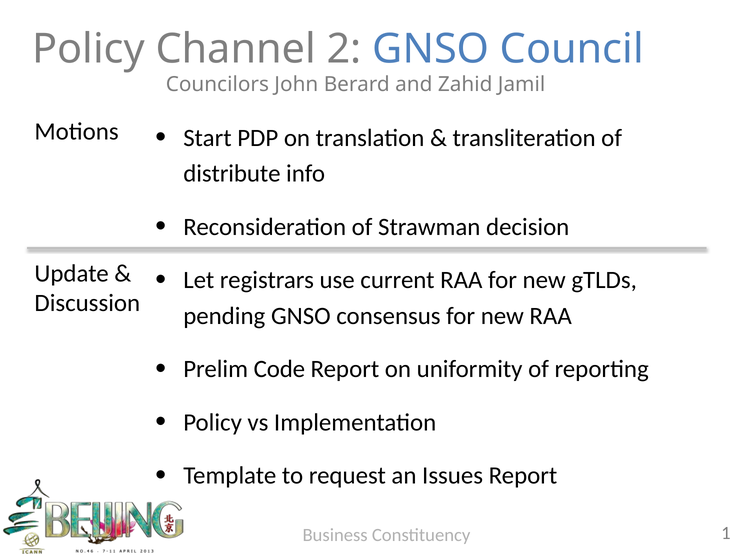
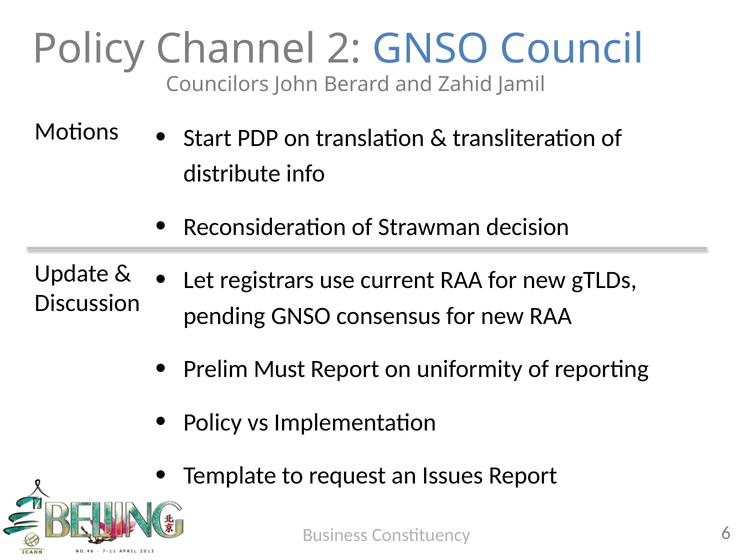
Code: Code -> Must
1: 1 -> 6
